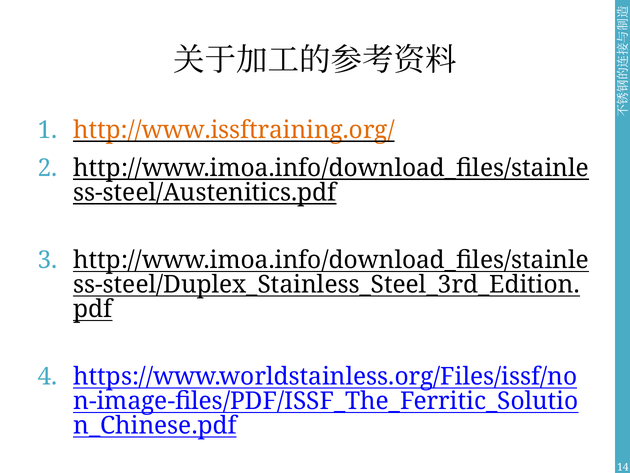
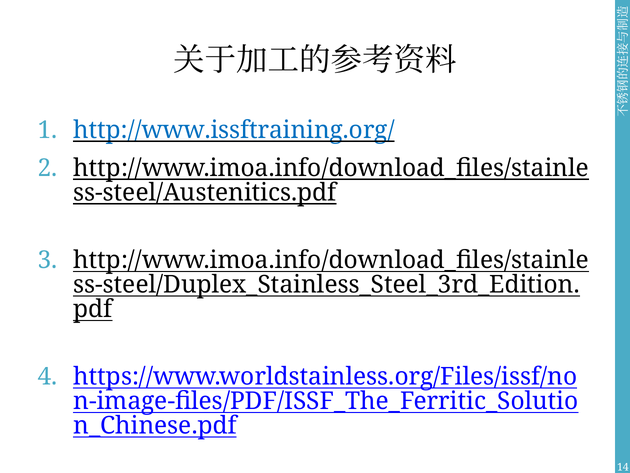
http://www.issftraining.org/ colour: orange -> blue
